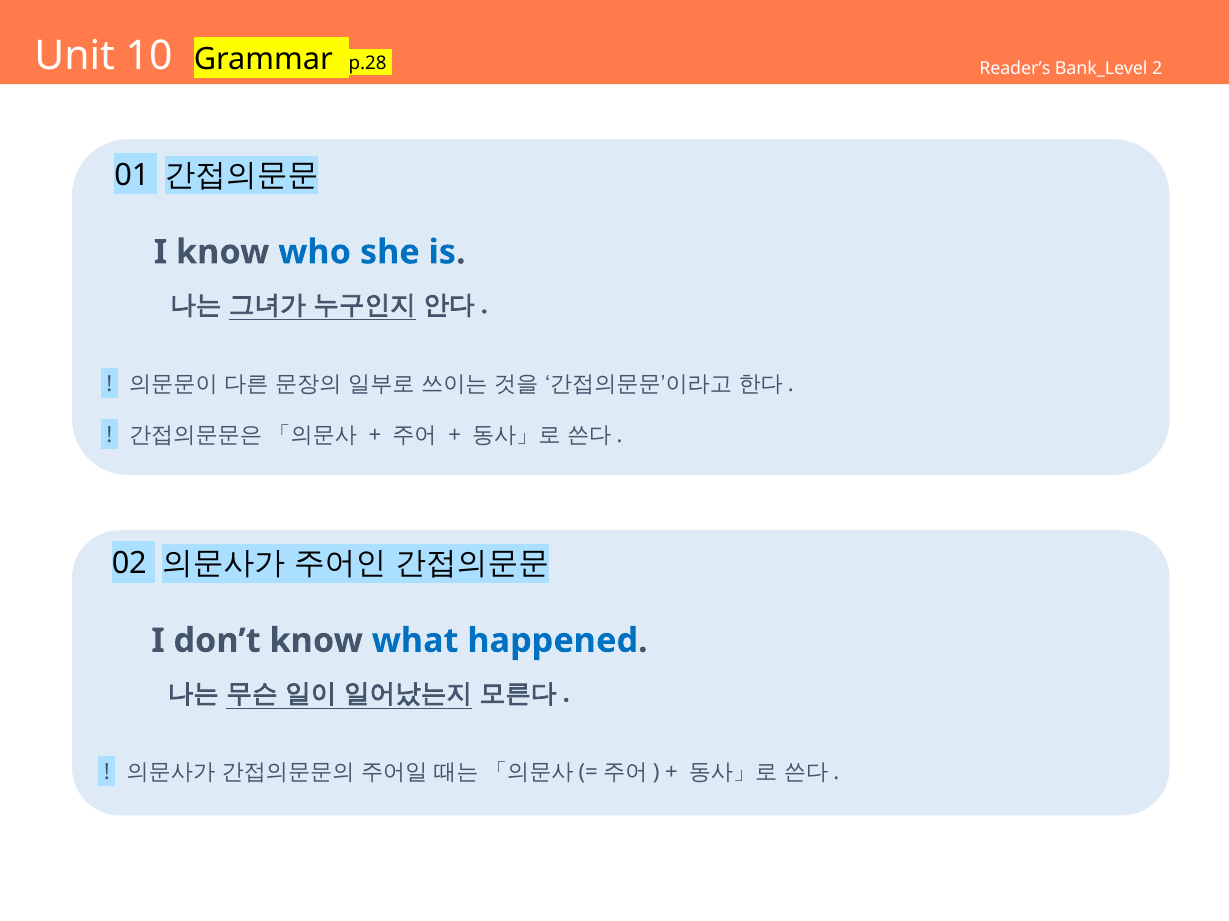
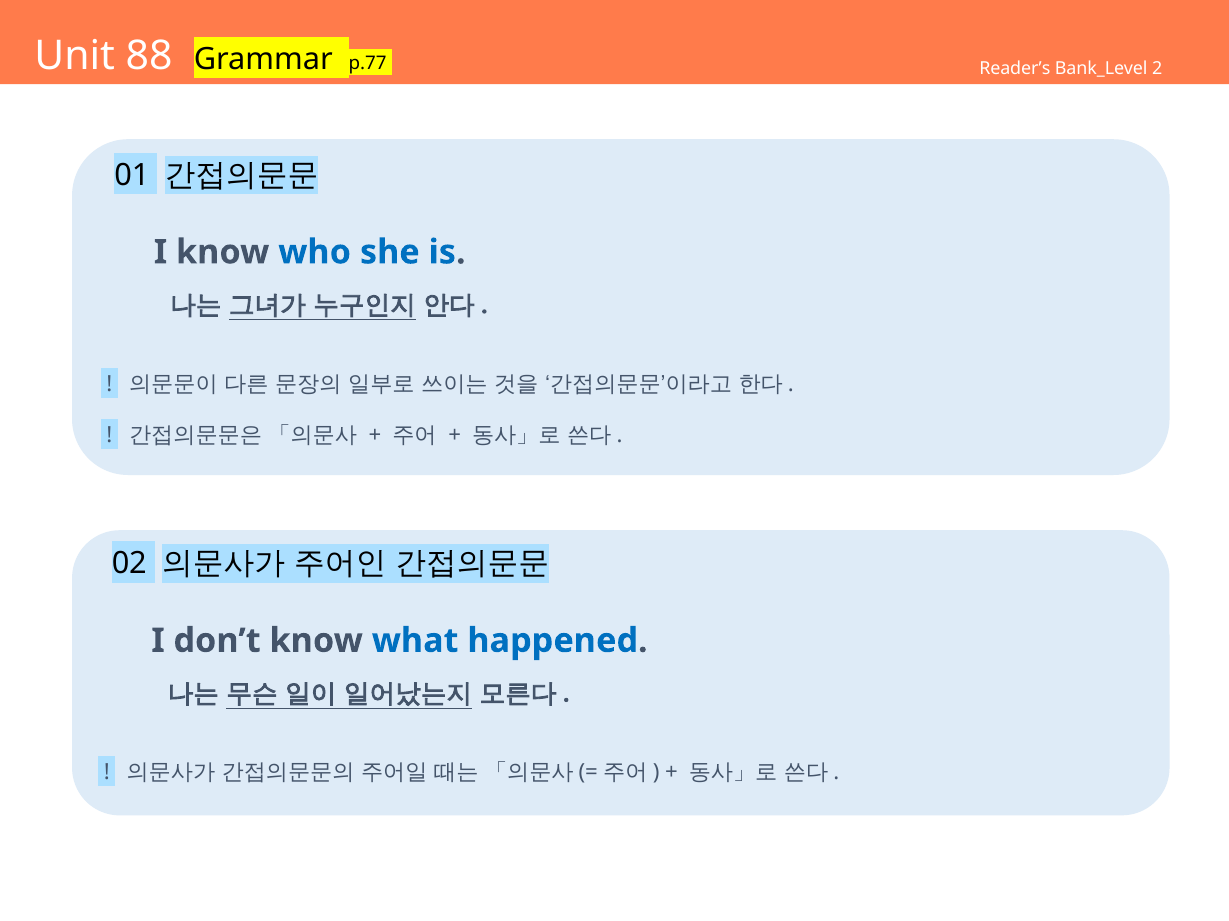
10: 10 -> 88
p.28: p.28 -> p.77
